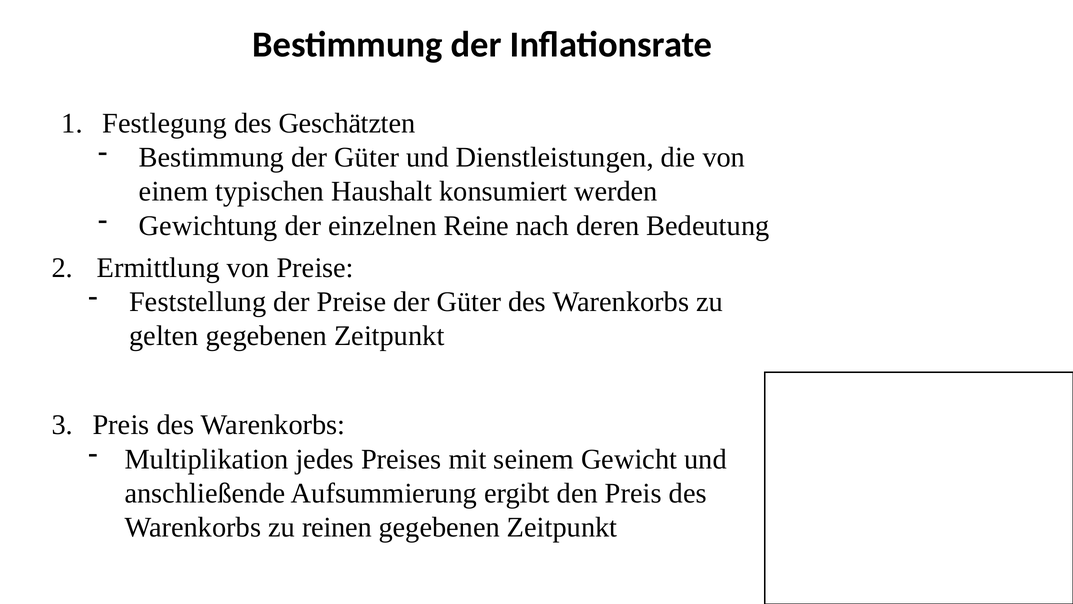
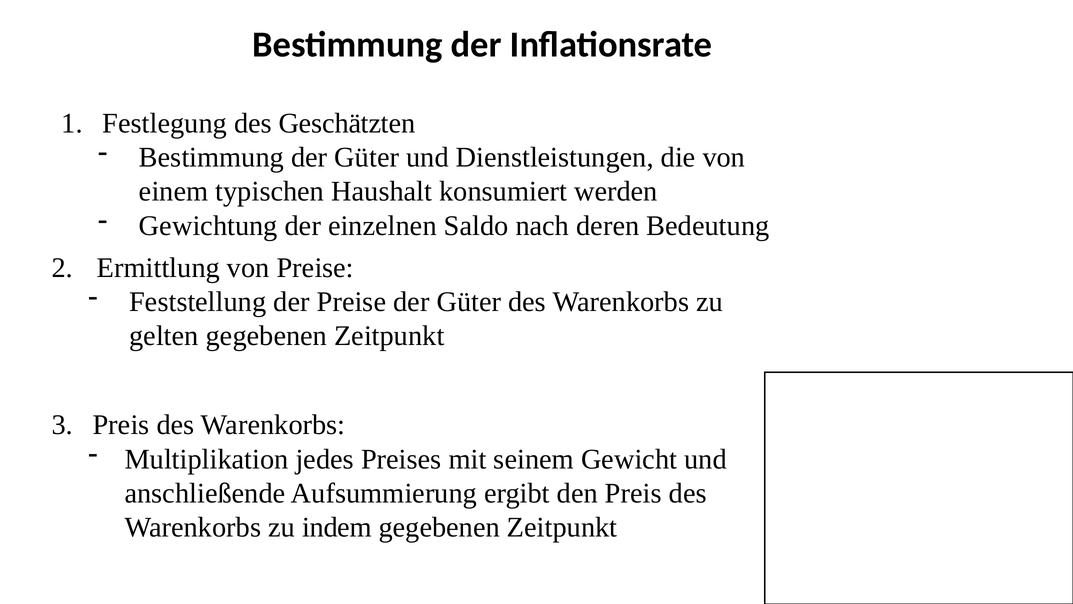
Reine: Reine -> Saldo
reinen: reinen -> indem
